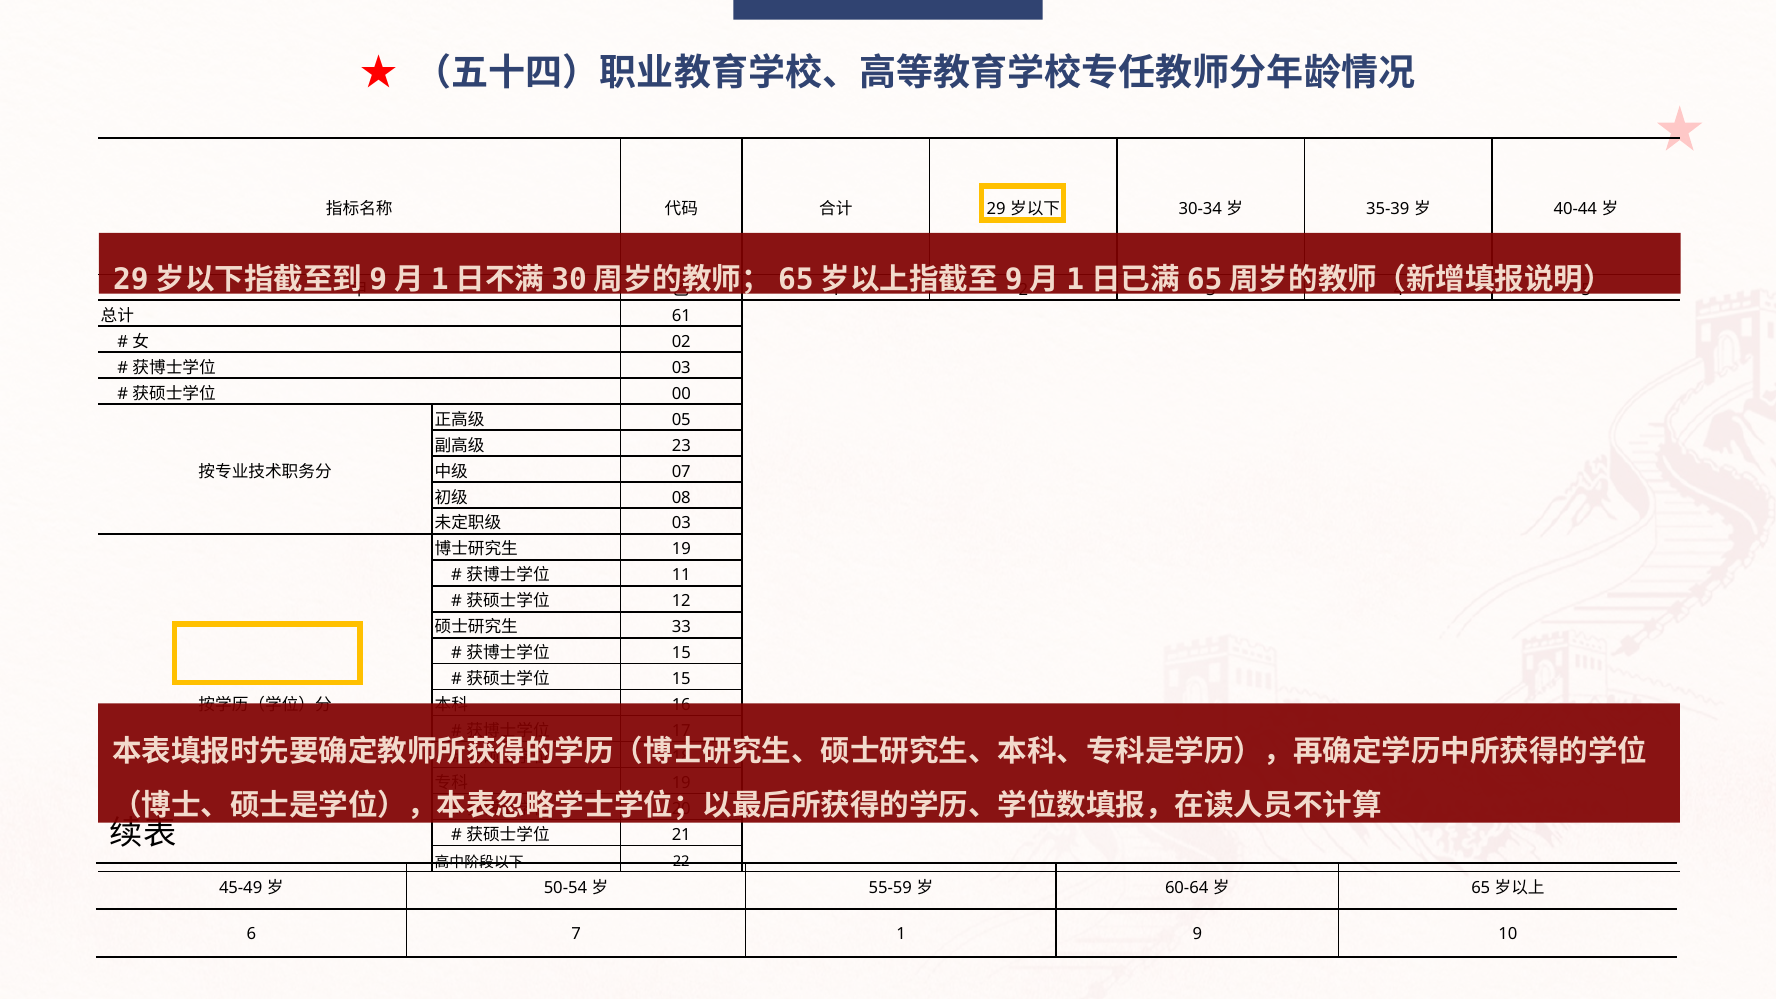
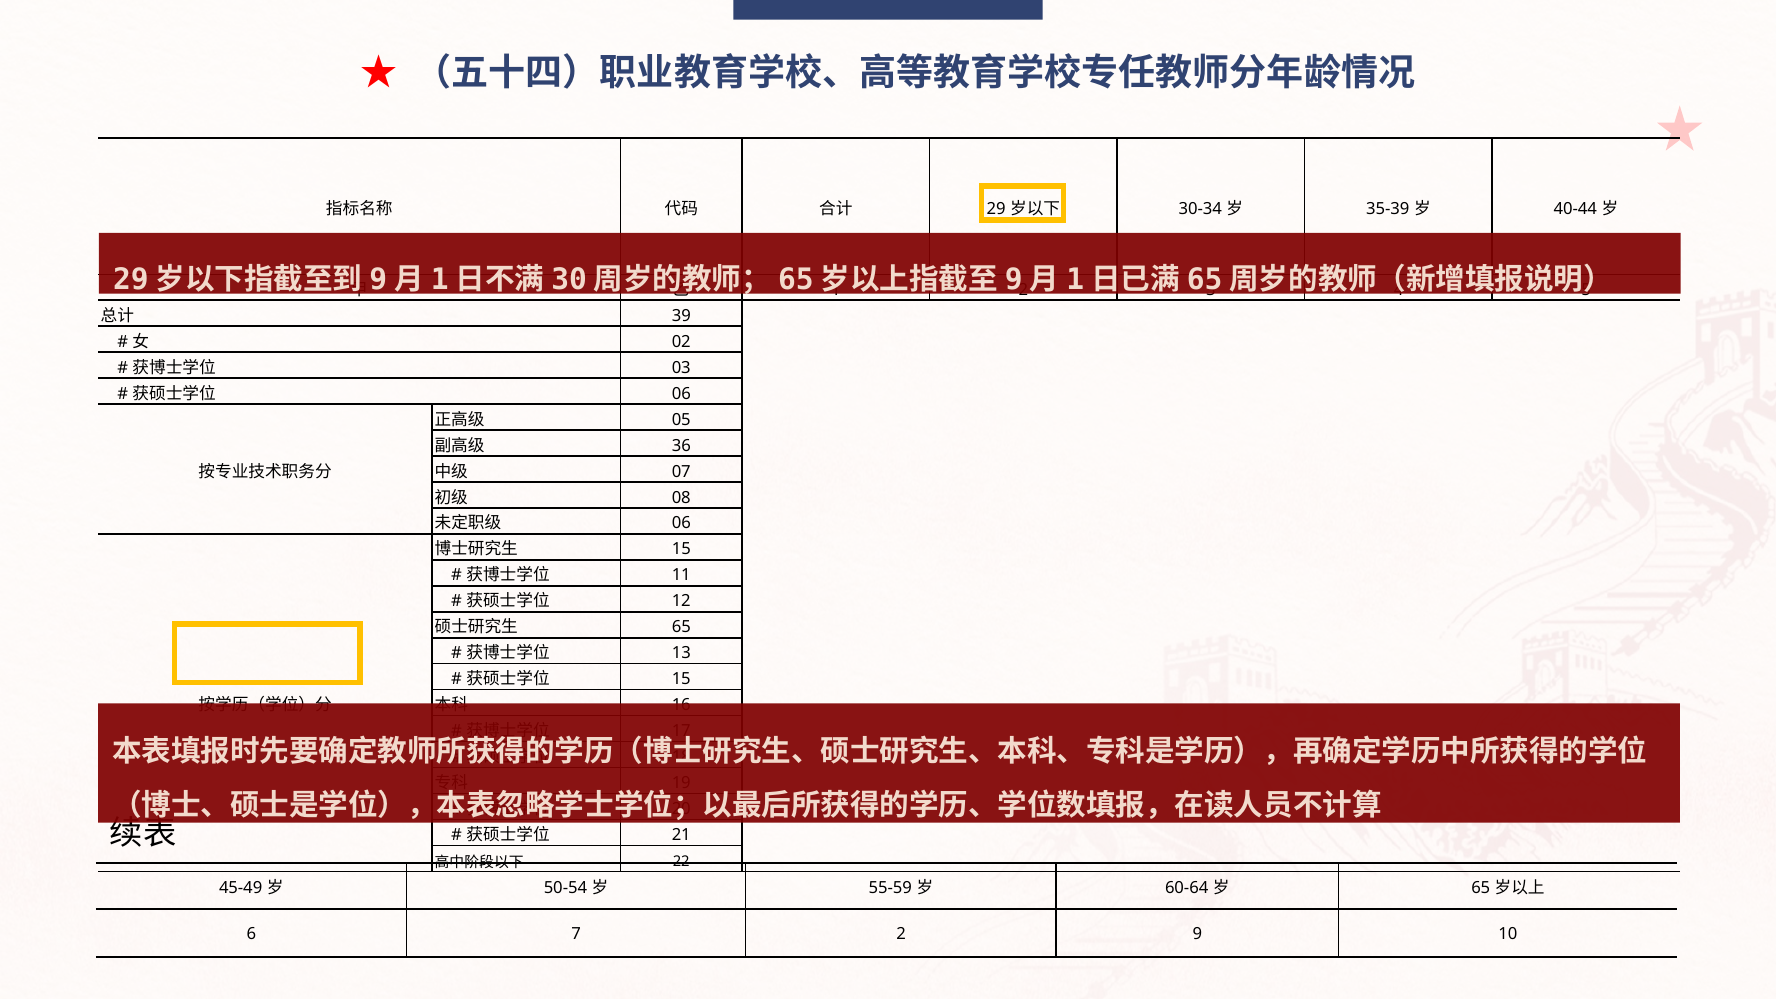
61: 61 -> 39
00 at (681, 394): 00 -> 06
23: 23 -> 36
03 at (681, 523): 03 -> 06
19 at (681, 549): 19 -> 15
33 at (681, 627): 33 -> 65
15 at (681, 653): 15 -> 13
7 1: 1 -> 2
